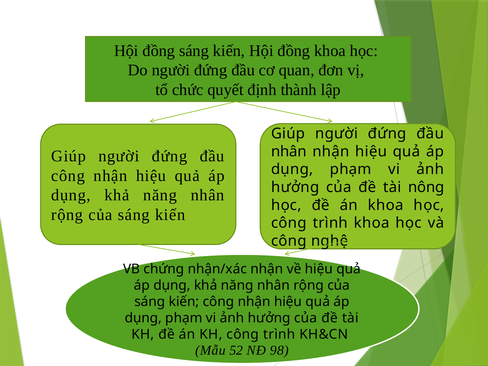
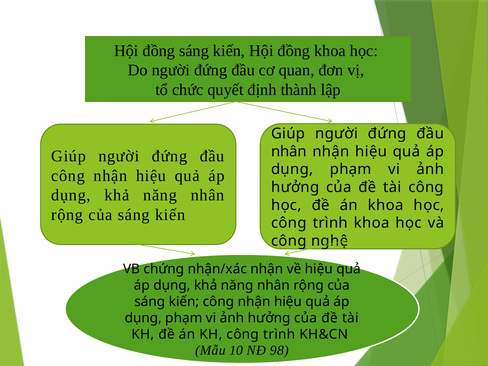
tài nông: nông -> công
52: 52 -> 10
